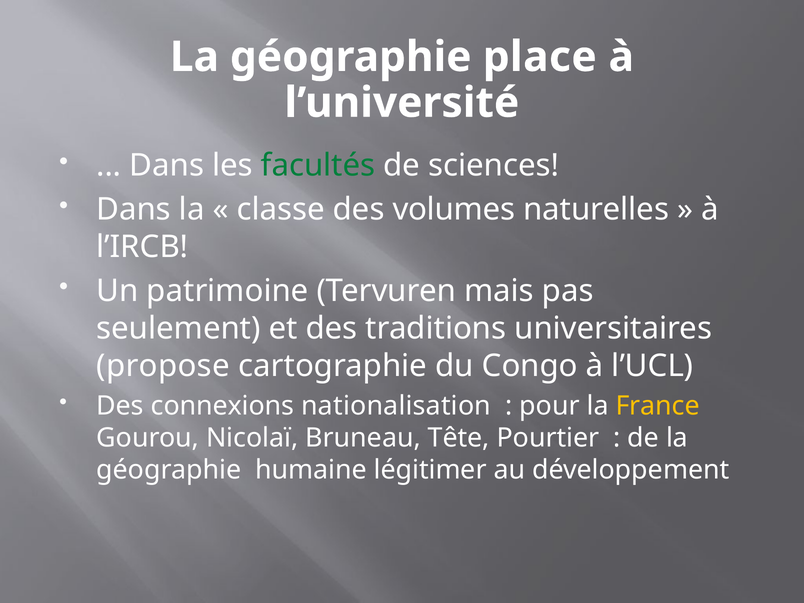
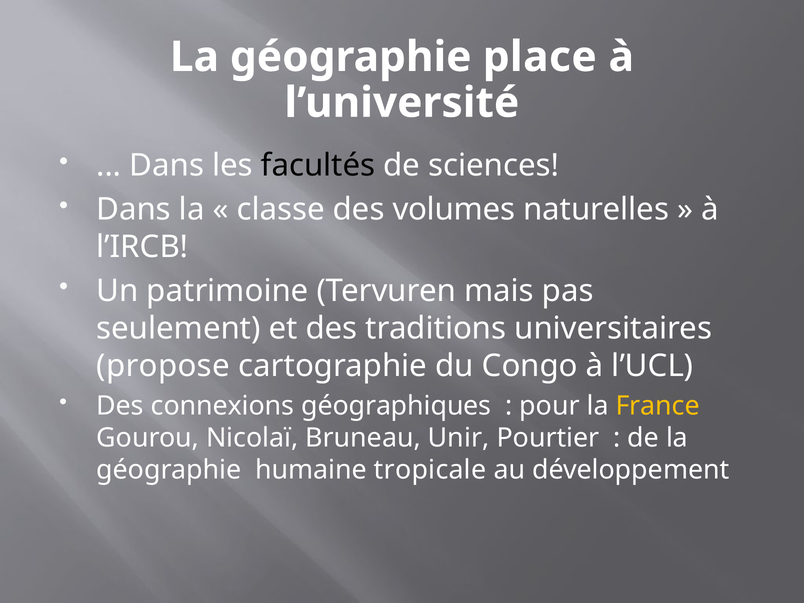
facultés colour: green -> black
nationalisation: nationalisation -> géographiques
Tête: Tête -> Unir
légitimer: légitimer -> tropicale
